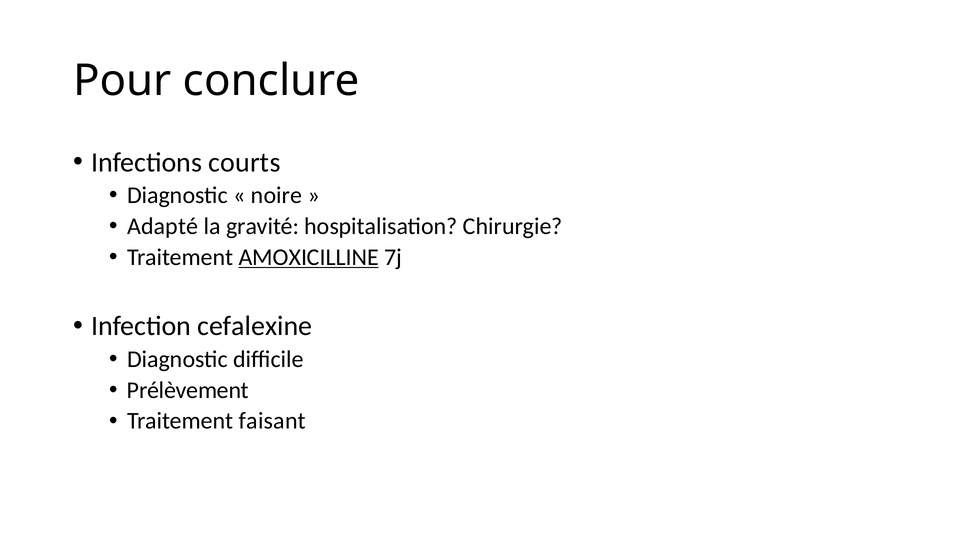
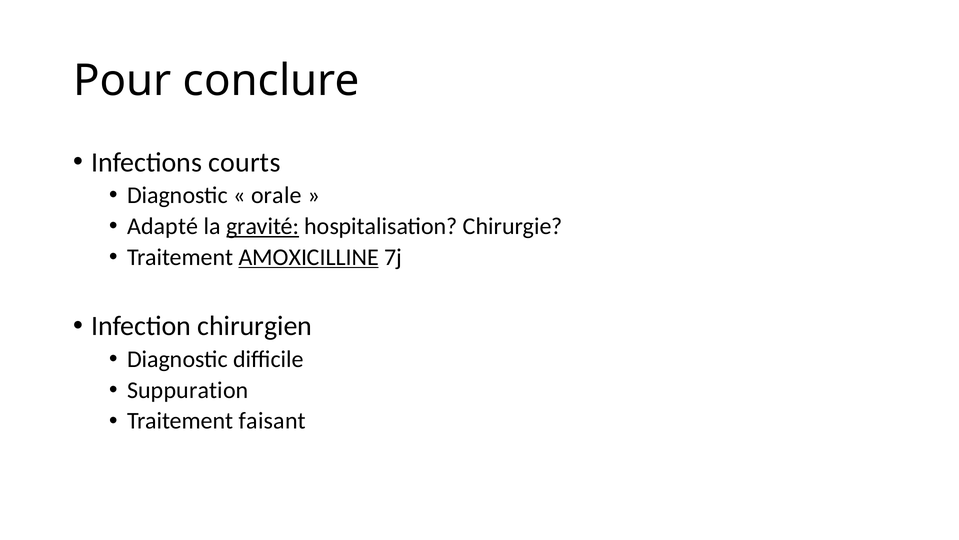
noire: noire -> orale
gravité underline: none -> present
cefalexine: cefalexine -> chirurgien
Prélèvement: Prélèvement -> Suppuration
